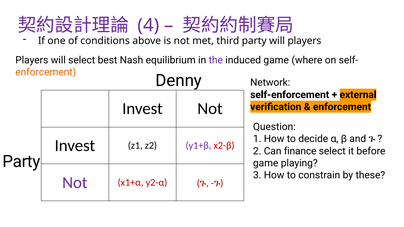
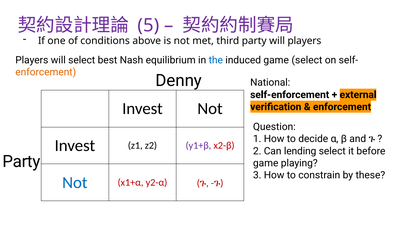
4: 4 -> 5
the colour: purple -> blue
game where: where -> select
Network: Network -> National
finance: finance -> lending
Not at (75, 183) colour: purple -> blue
